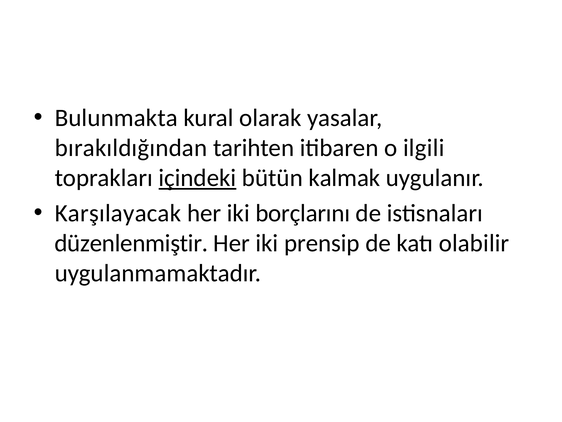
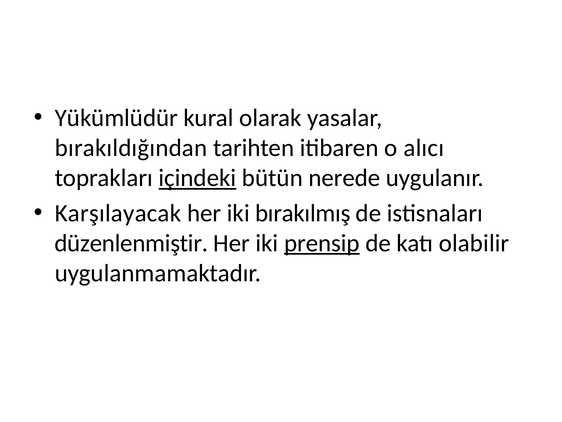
Bulunmakta: Bulunmakta -> Yükümlüdür
ilgili: ilgili -> alıcı
kalmak: kalmak -> nerede
borçlarını: borçlarını -> bırakılmış
prensip underline: none -> present
